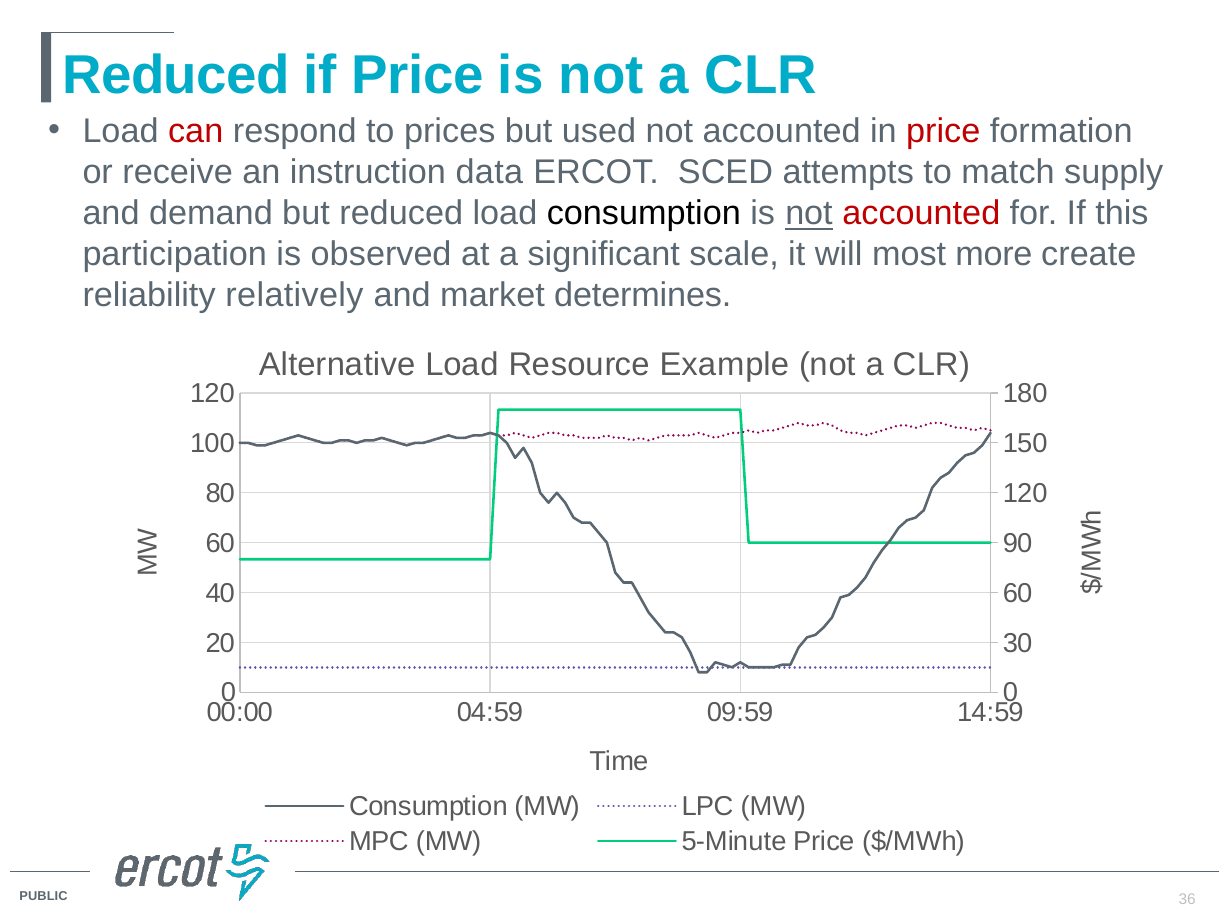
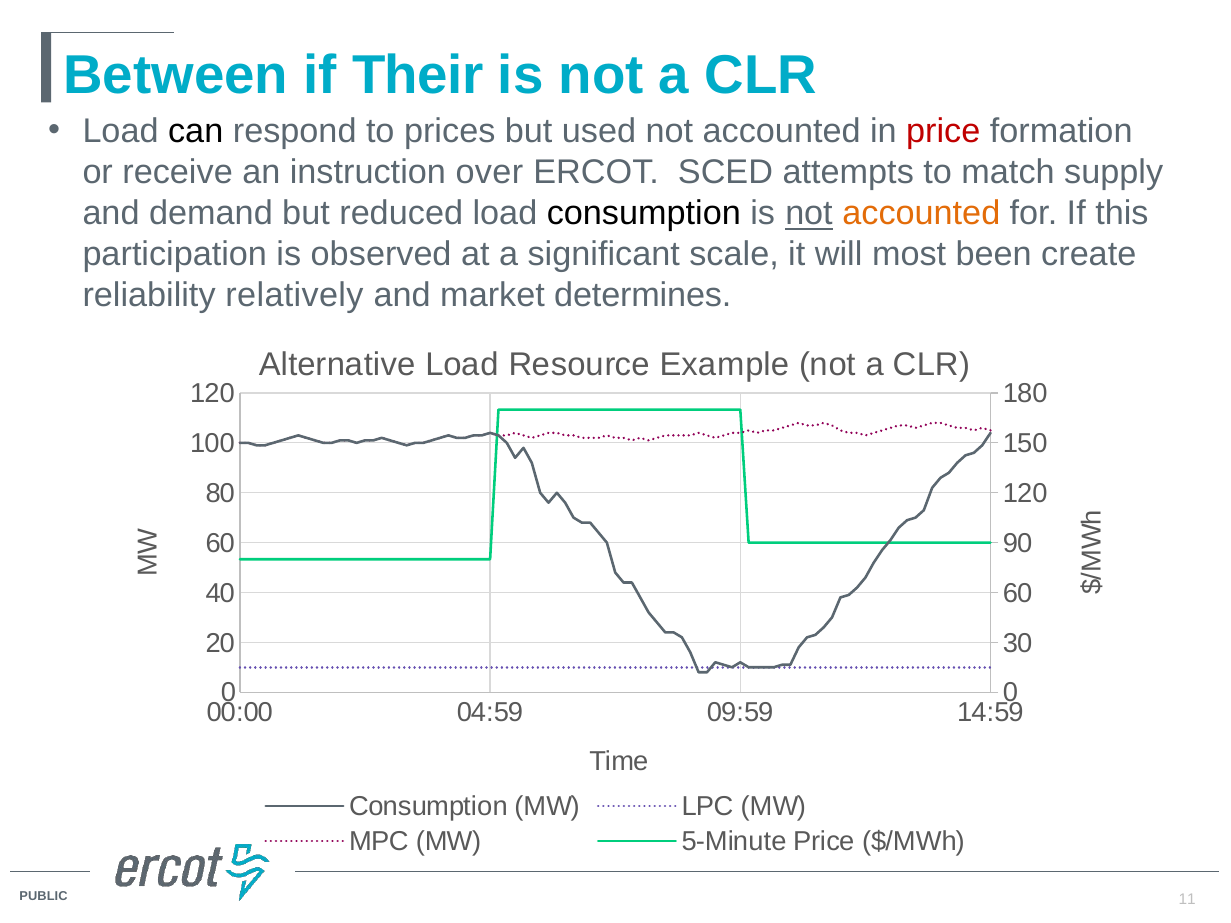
Reduced at (176, 76): Reduced -> Between
if Price: Price -> Their
can colour: red -> black
data: data -> over
accounted at (921, 214) colour: red -> orange
more: more -> been
36: 36 -> 11
